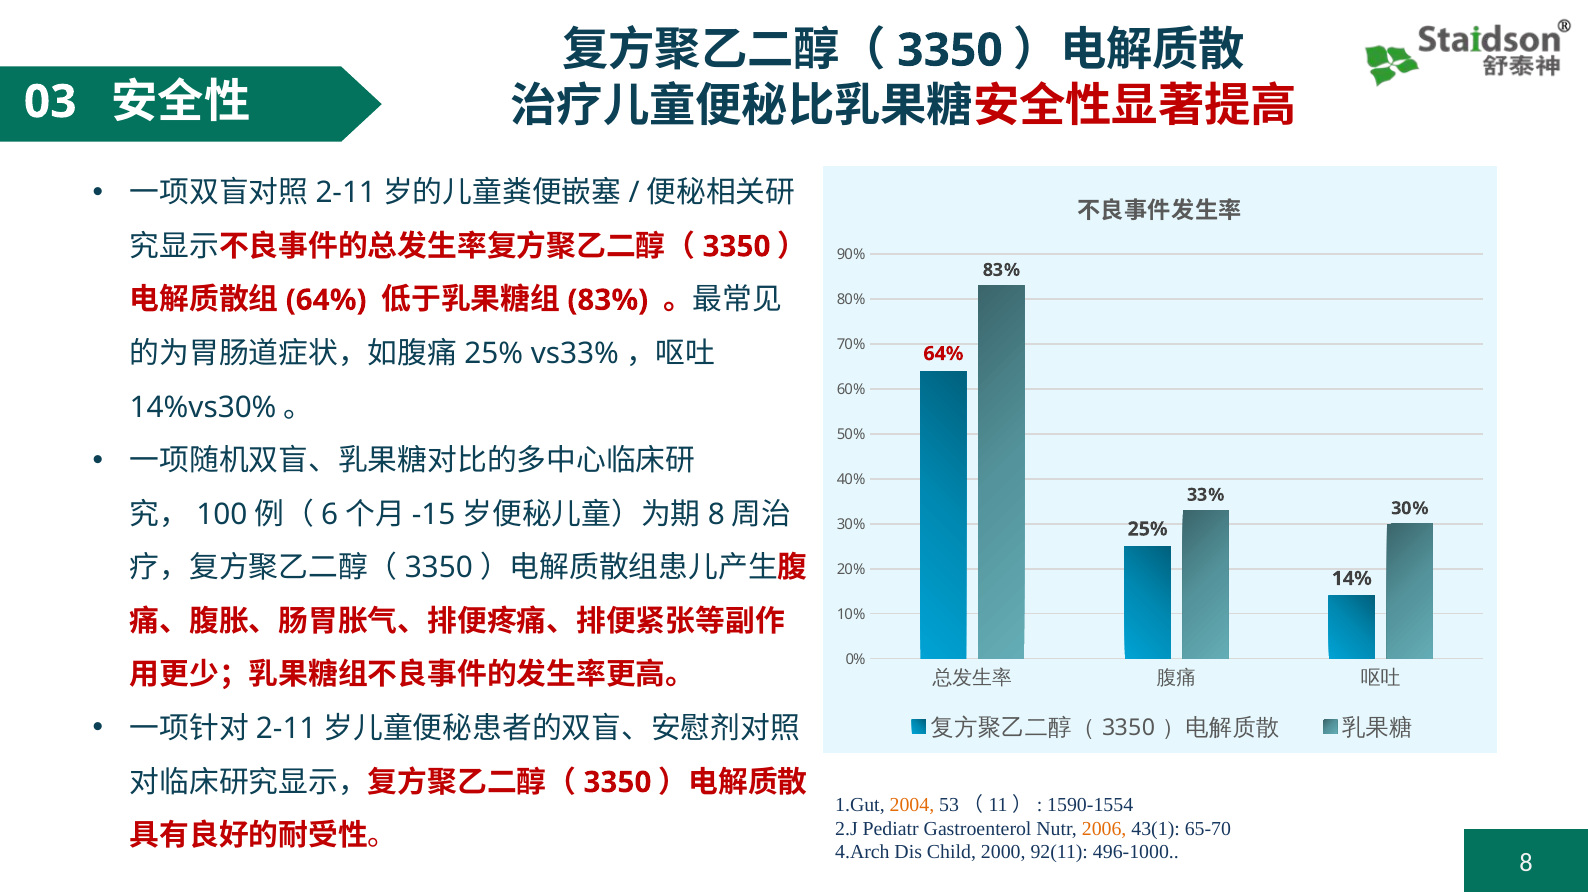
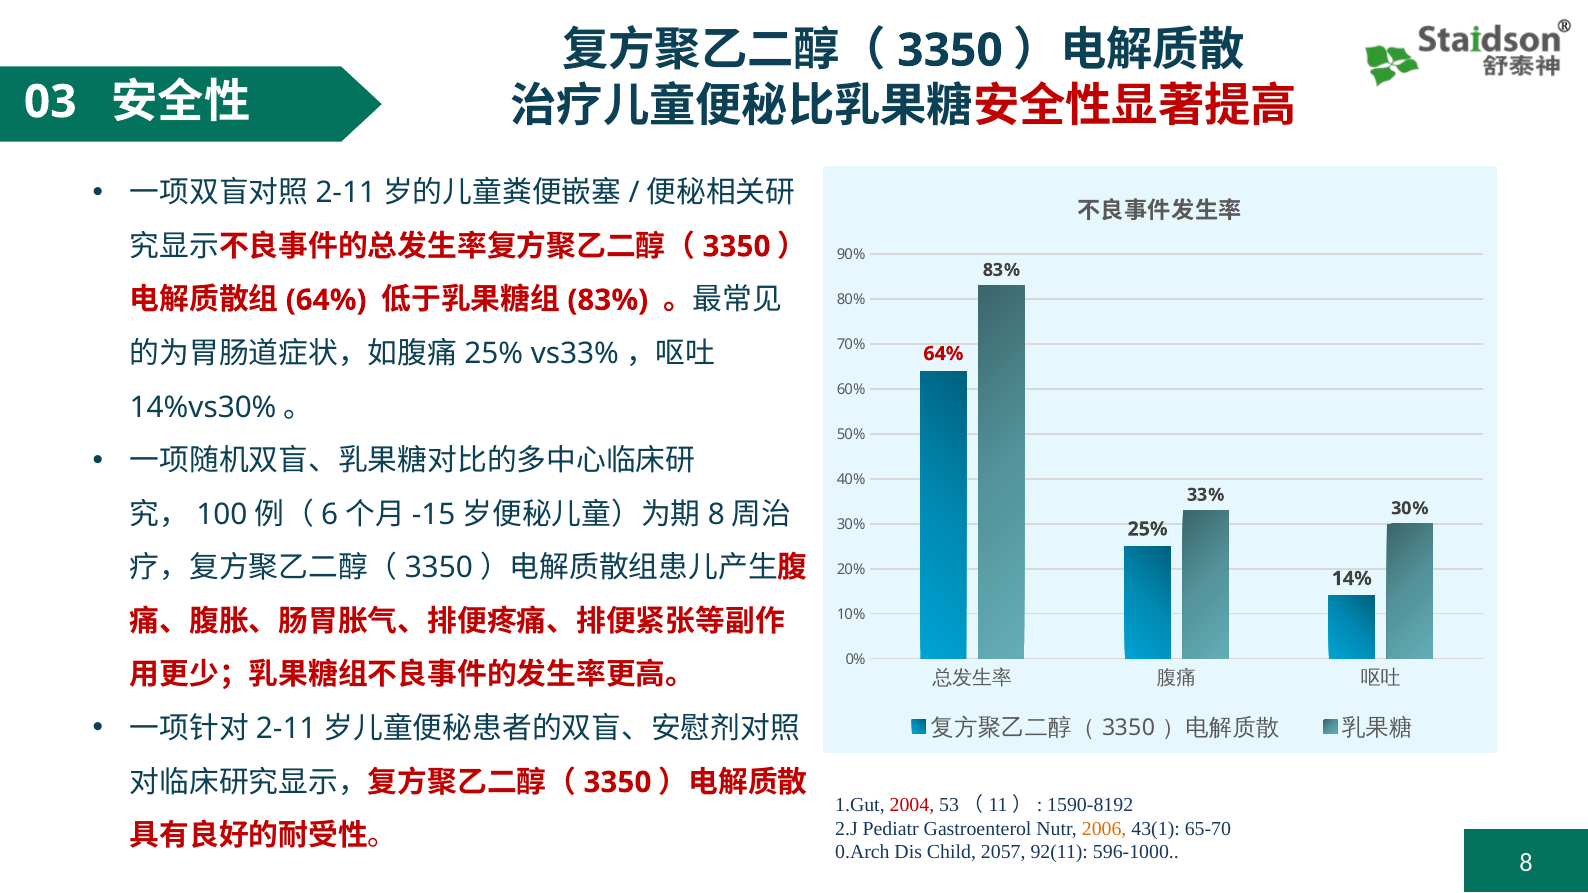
2004 colour: orange -> red
1590-1554: 1590-1554 -> 1590-8192
4.Arch: 4.Arch -> 0.Arch
2000: 2000 -> 2057
496-1000: 496-1000 -> 596-1000
